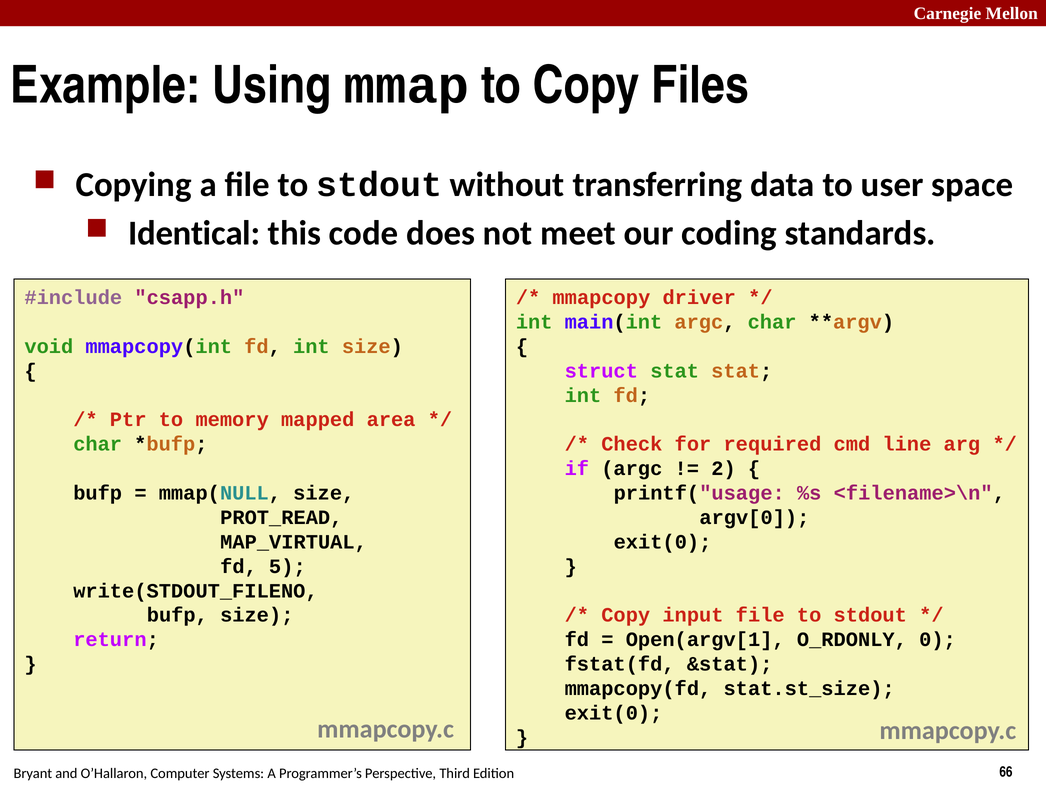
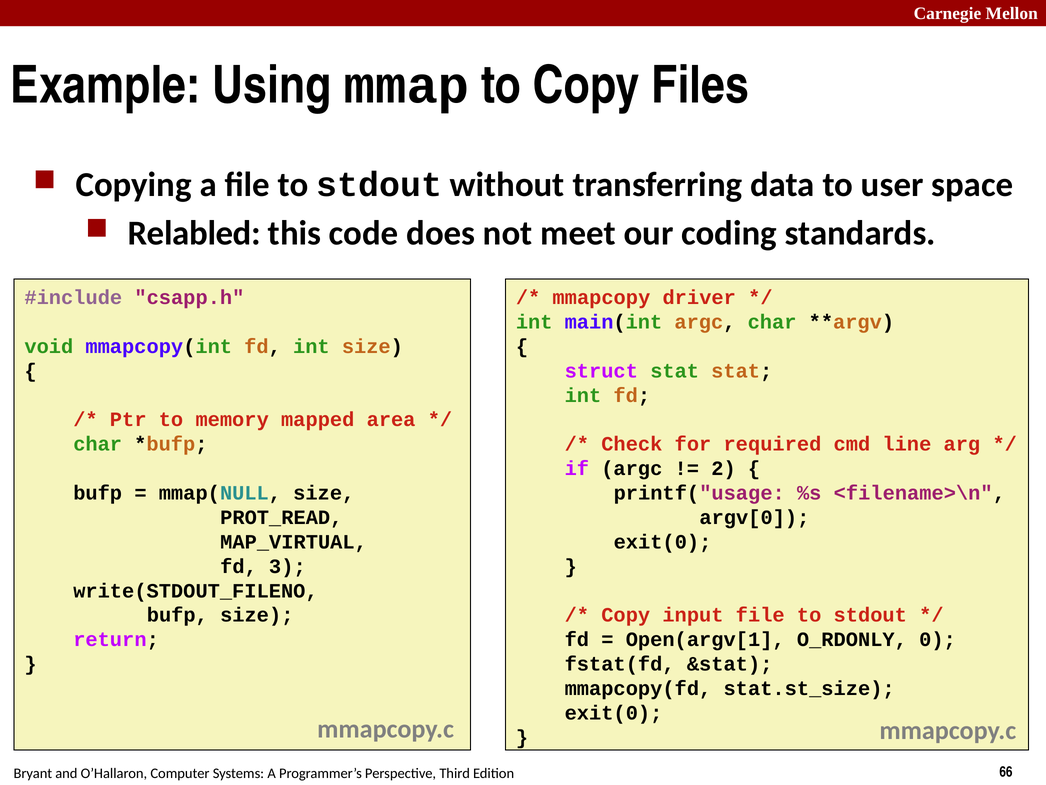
Identical: Identical -> Relabled
5: 5 -> 3
